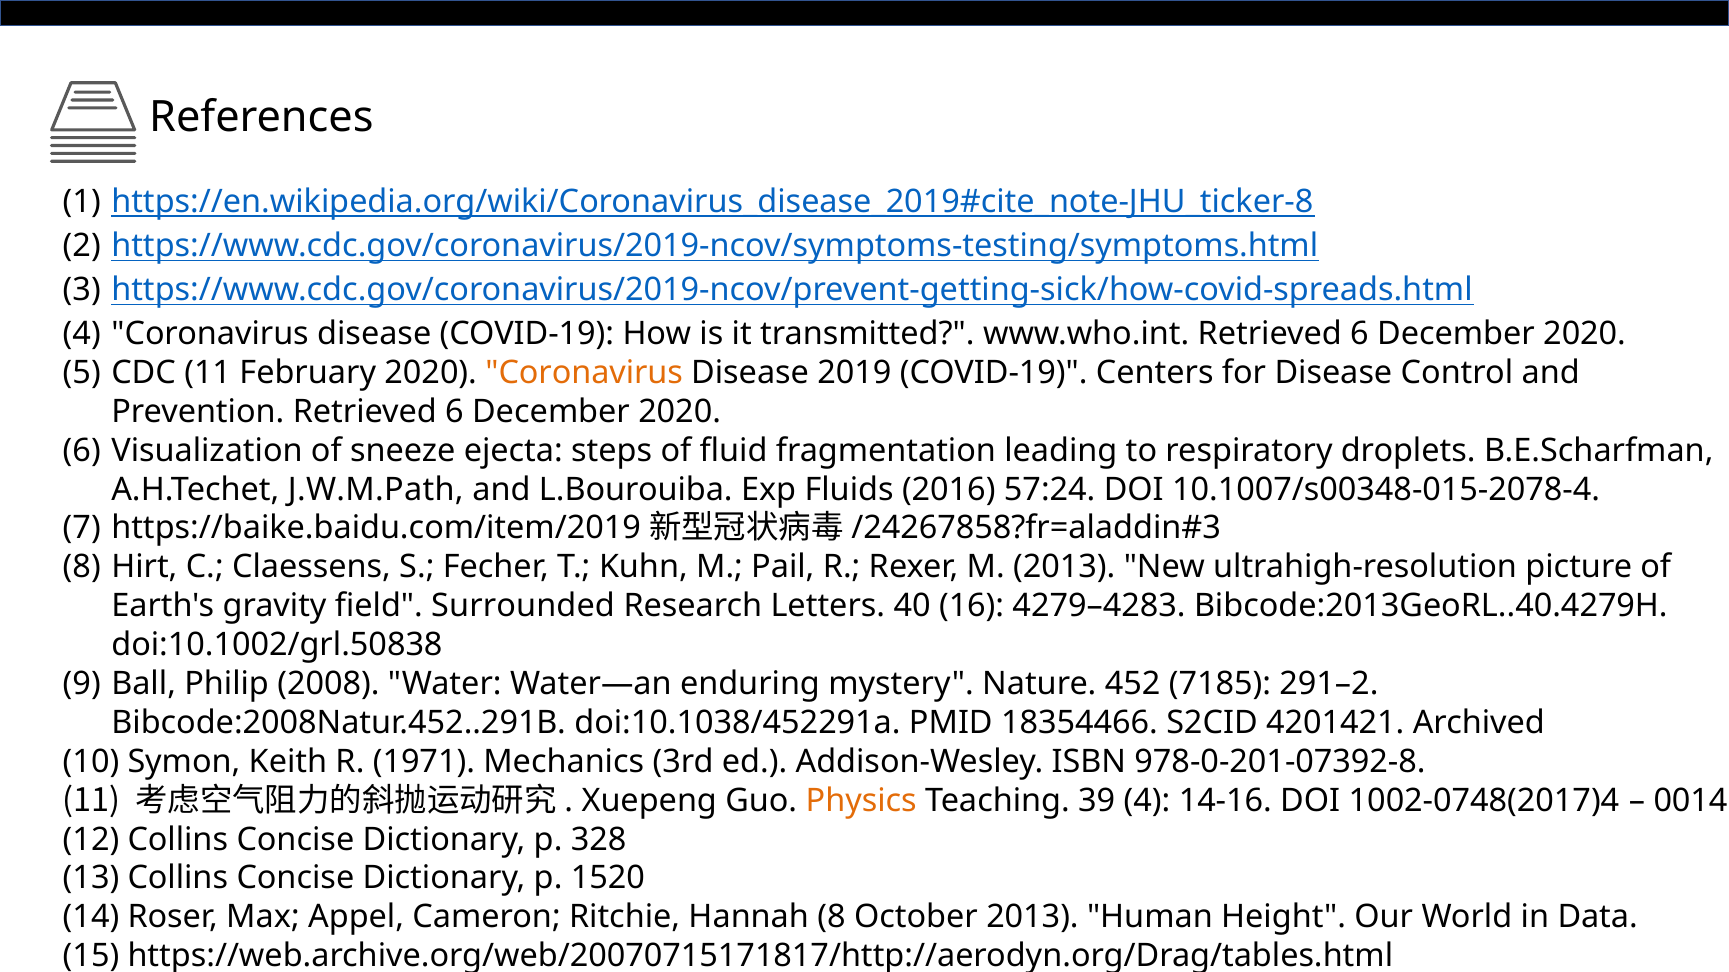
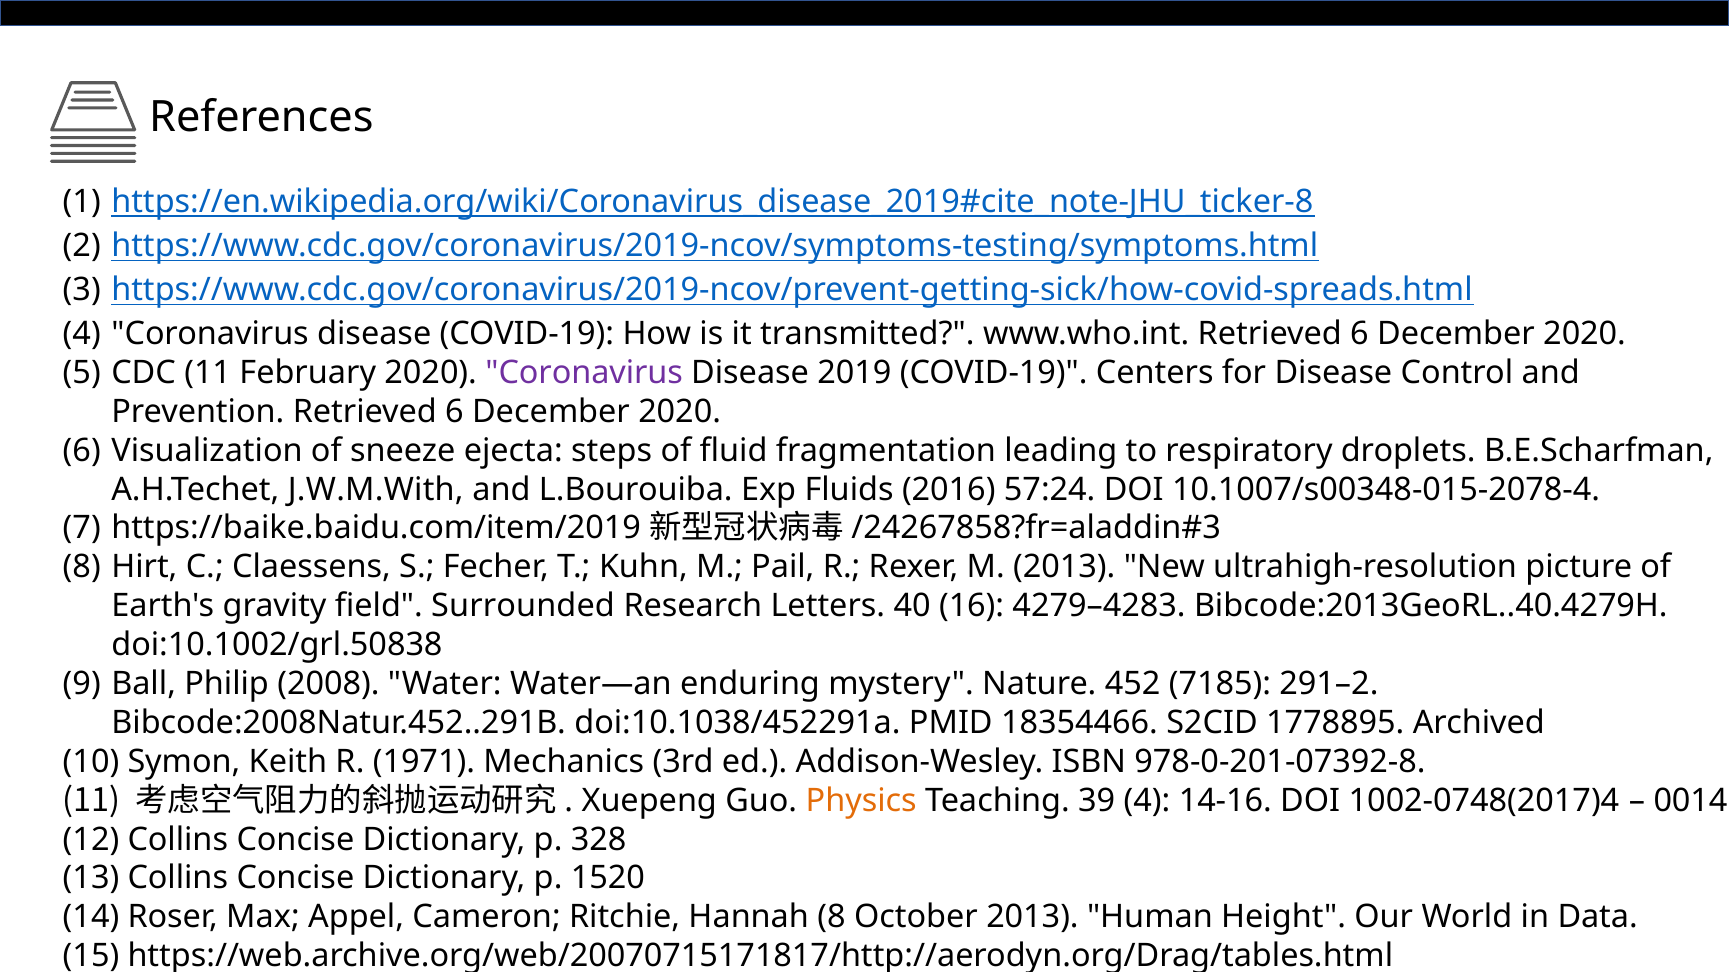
Coronavirus at (584, 373) colour: orange -> purple
J.W.M.Path: J.W.M.Path -> J.W.M.With
4201421: 4201421 -> 1778895
